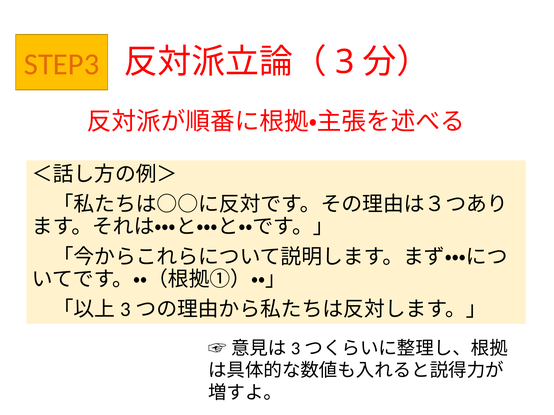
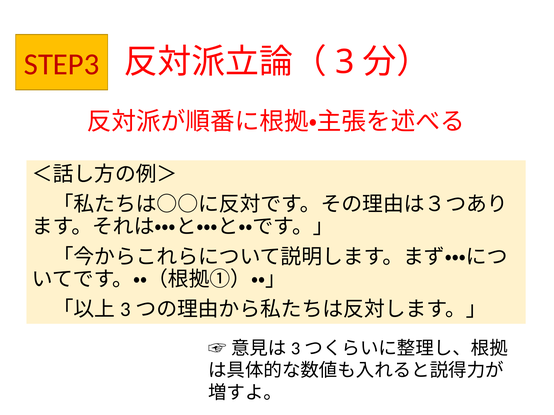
STEP3 colour: orange -> red
